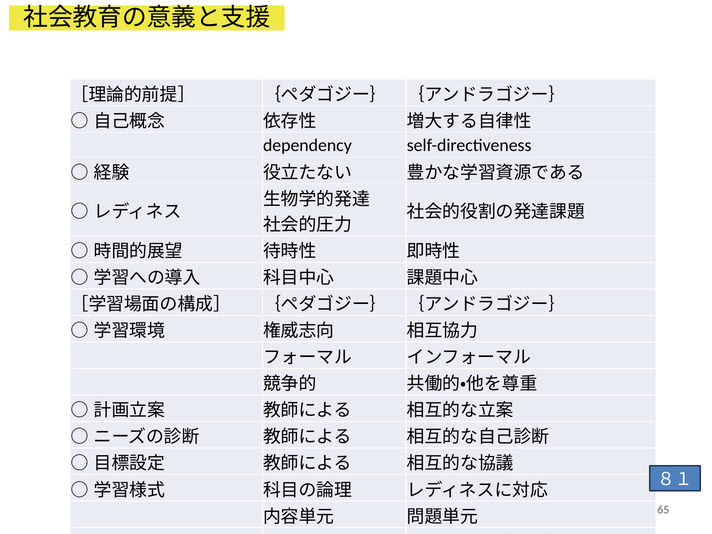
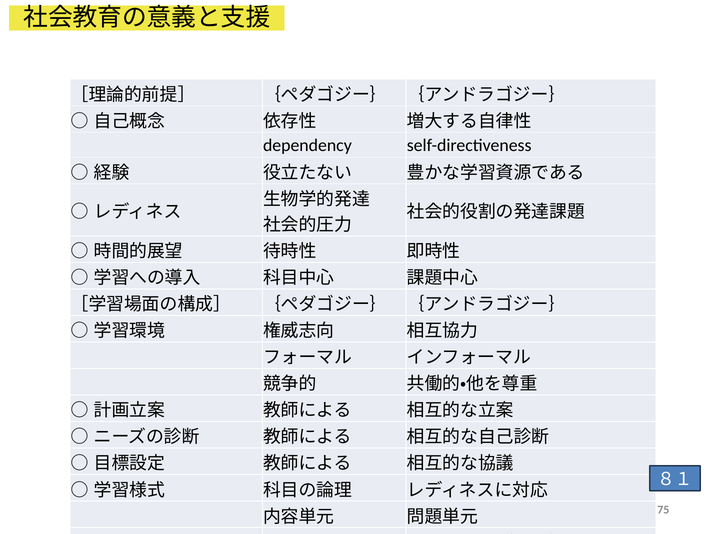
65: 65 -> 75
